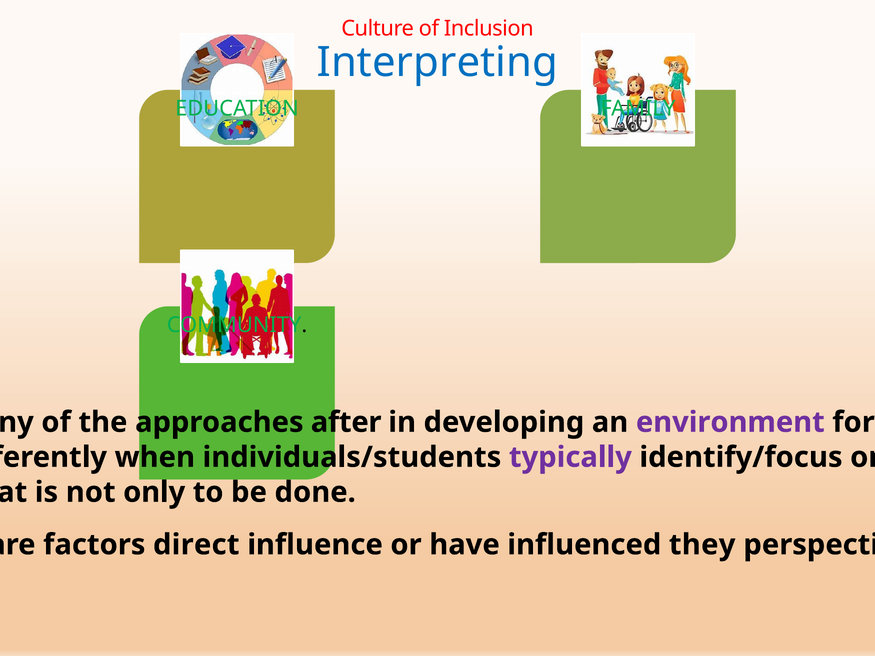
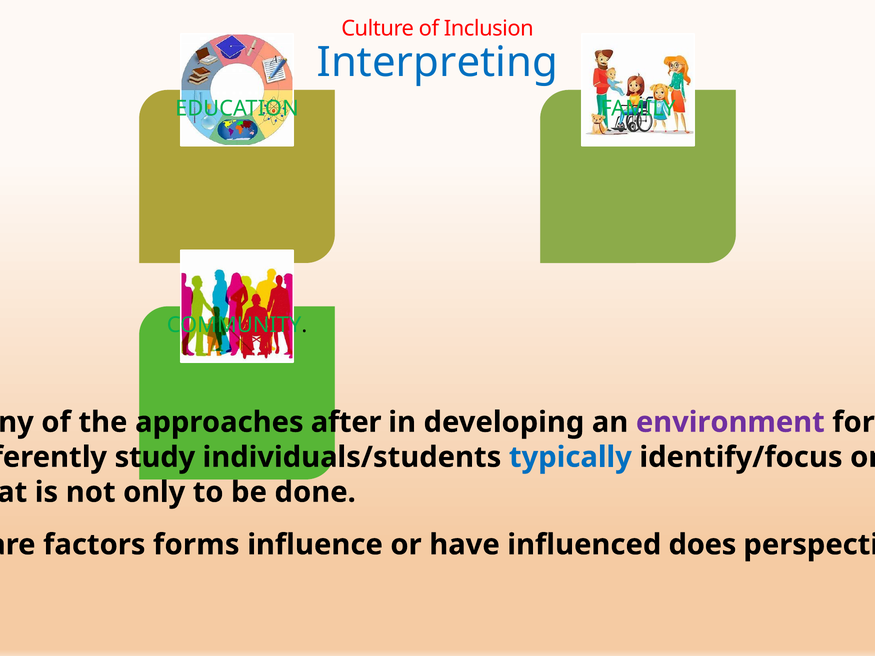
when: when -> study
typically colour: purple -> blue
direct: direct -> forms
they: they -> does
